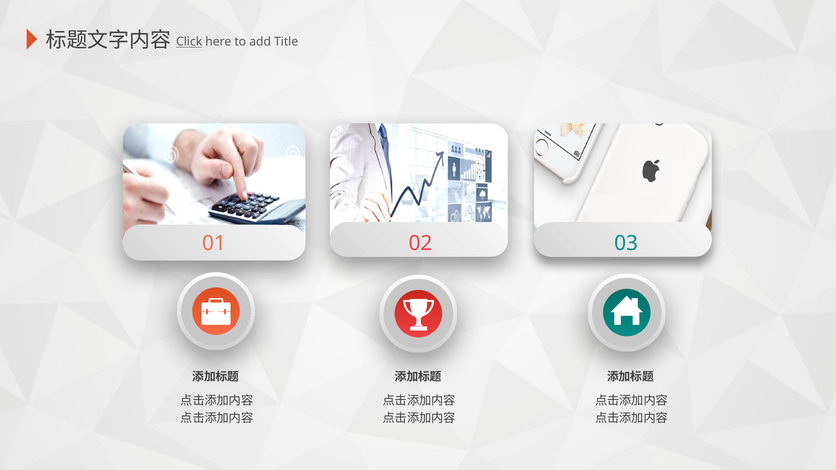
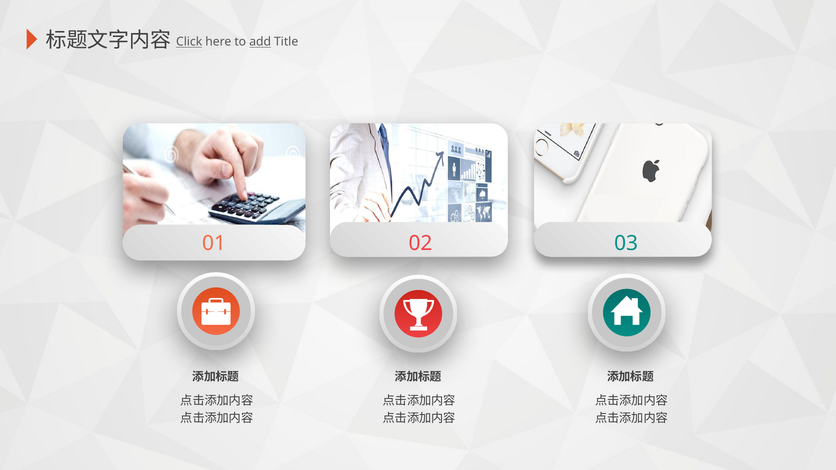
add underline: none -> present
